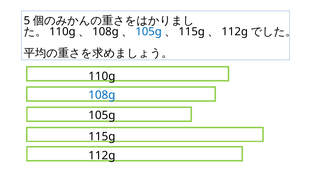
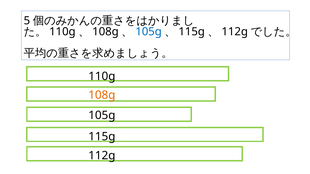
108g at (102, 95) colour: blue -> orange
